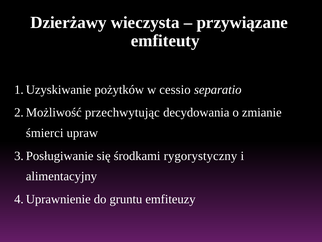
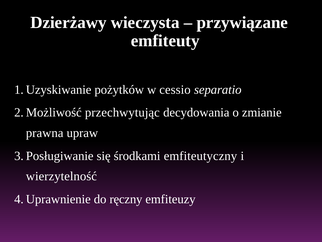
śmierci: śmierci -> prawna
rygorystyczny: rygorystyczny -> emfiteutyczny
alimentacyjny: alimentacyjny -> wierzytelność
gruntu: gruntu -> ręczny
